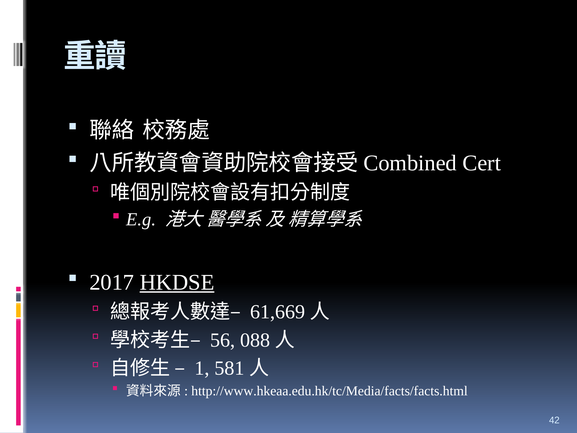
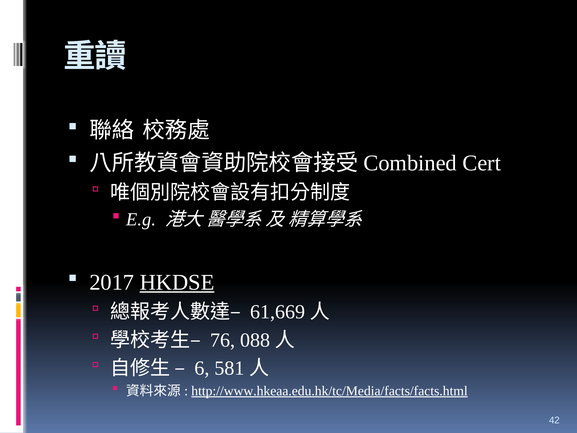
56: 56 -> 76
1: 1 -> 6
http://www.hkeaa.edu.hk/tc/Media/facts/facts.html underline: none -> present
